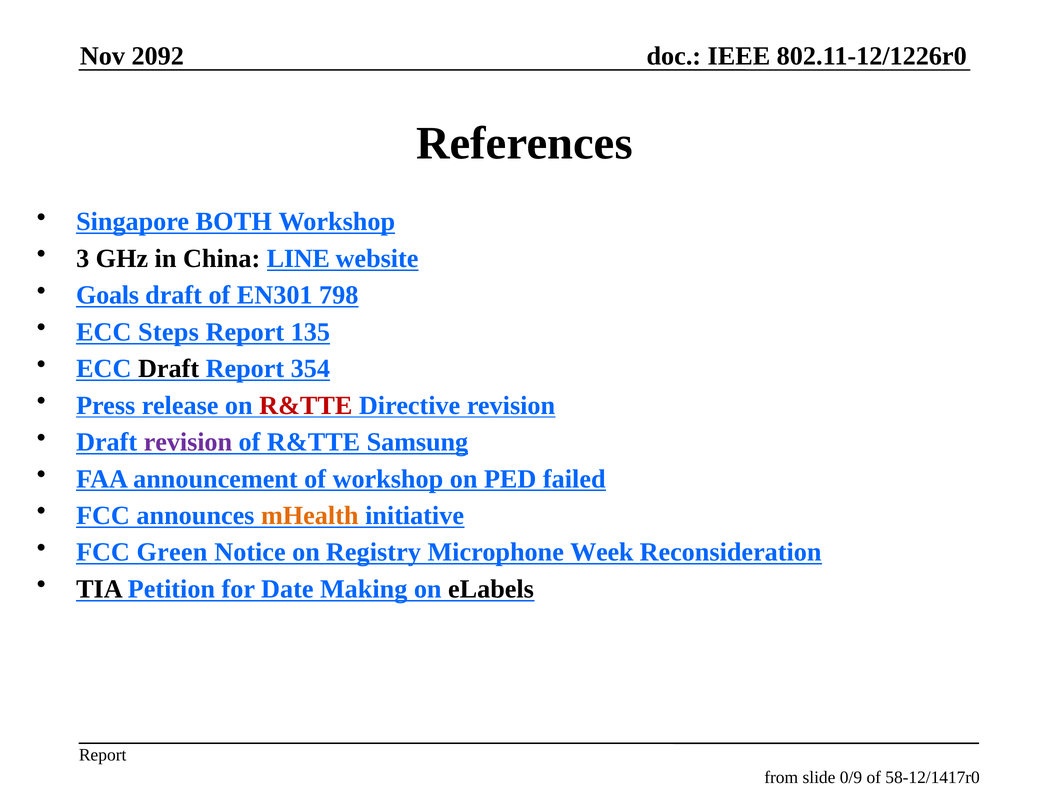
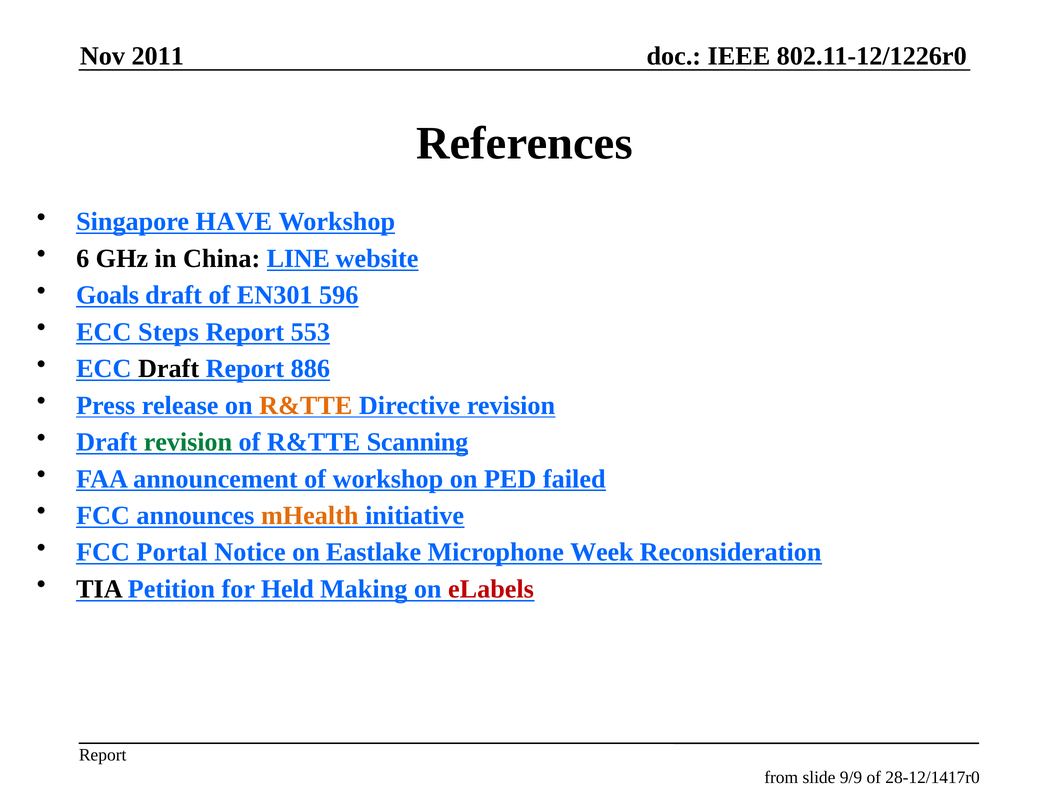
2092: 2092 -> 2011
BOTH: BOTH -> HAVE
3: 3 -> 6
798: 798 -> 596
135: 135 -> 553
354: 354 -> 886
R&TTE at (306, 405) colour: red -> orange
revision at (188, 442) colour: purple -> green
Samsung: Samsung -> Scanning
Green: Green -> Portal
Registry: Registry -> Eastlake
Date: Date -> Held
eLabels colour: black -> red
0/9: 0/9 -> 9/9
58-12/1417r0: 58-12/1417r0 -> 28-12/1417r0
